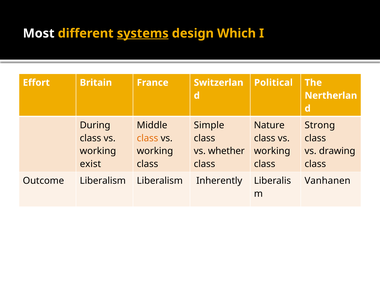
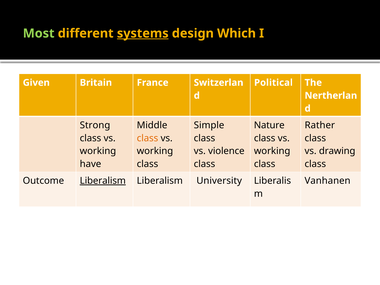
Most colour: white -> light green
Effort: Effort -> Given
During: During -> Strong
Strong: Strong -> Rather
whether: whether -> violence
exist: exist -> have
Liberalism at (103, 181) underline: none -> present
Inherently: Inherently -> University
